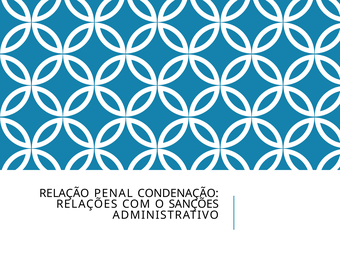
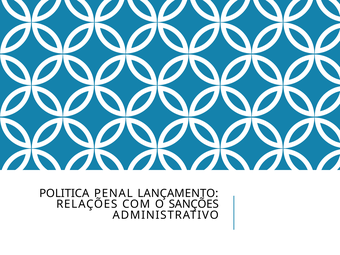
RELAÇÃO: RELAÇÃO -> POLITICA
CONDENAÇÃO: CONDENAÇÃO -> LANÇAMENTO
